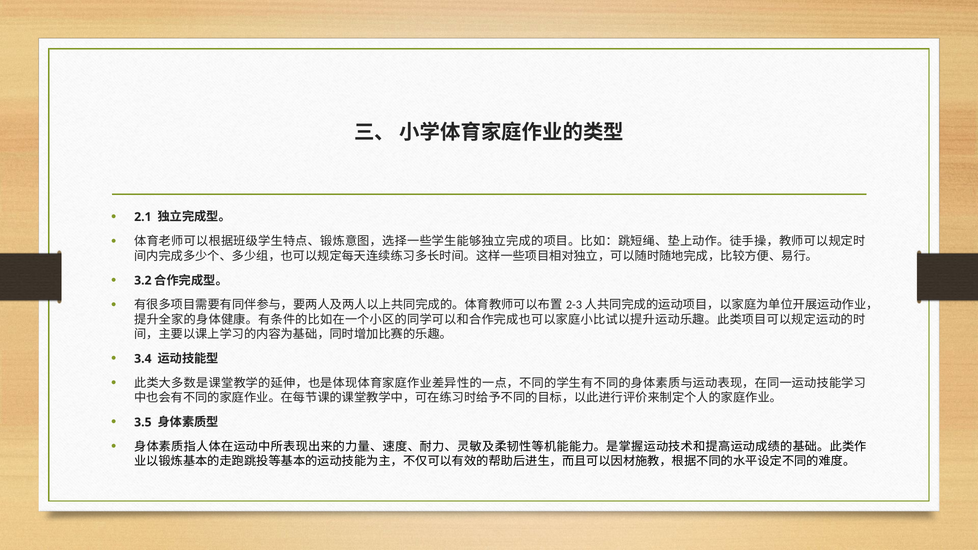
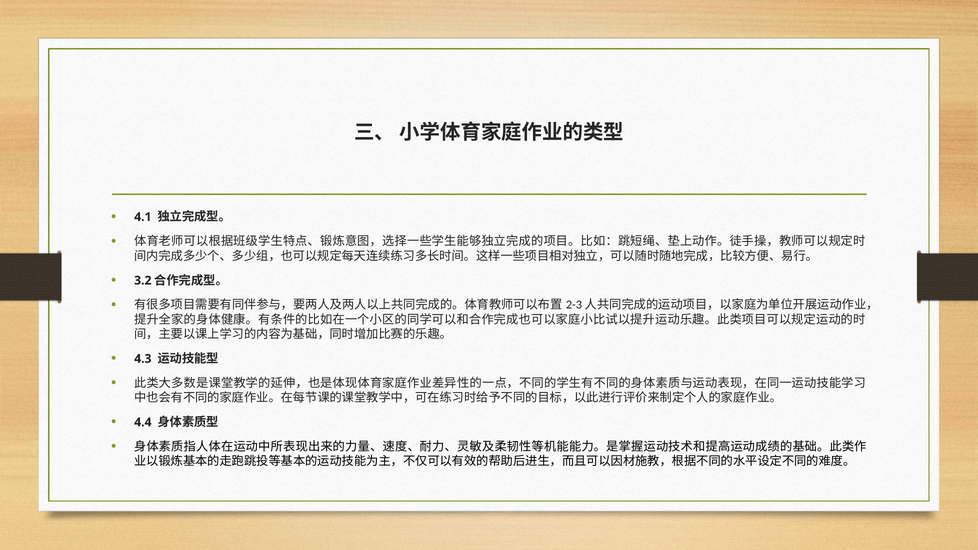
2.1: 2.1 -> 4.1
3.4: 3.4 -> 4.3
3.5: 3.5 -> 4.4
